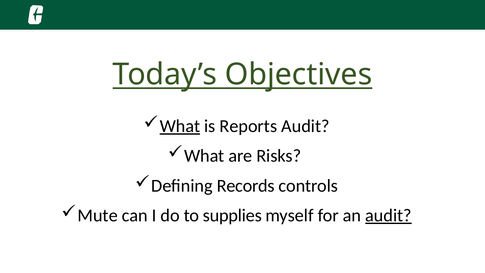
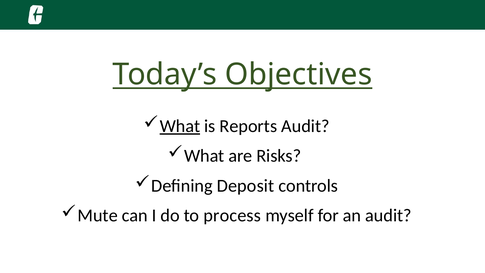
Records: Records -> Deposit
supplies: supplies -> process
audit at (388, 215) underline: present -> none
